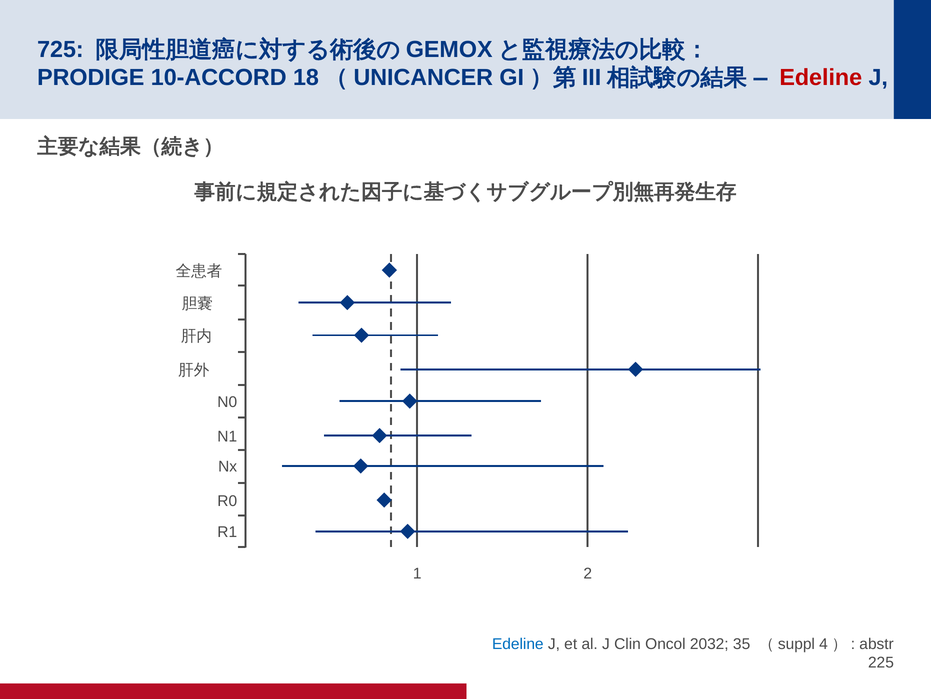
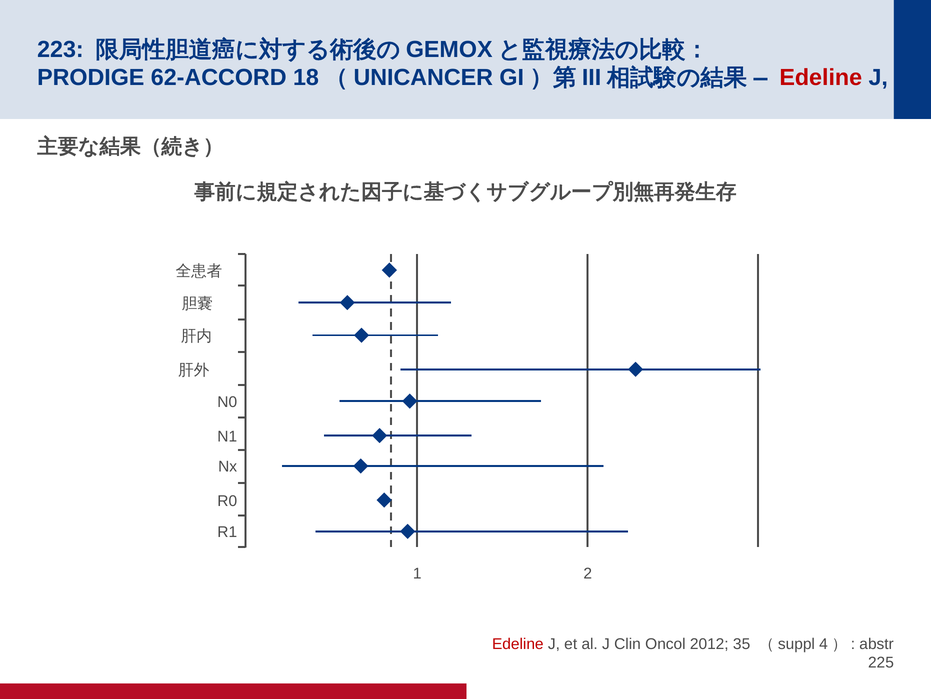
725: 725 -> 223
10-ACCORD: 10-ACCORD -> 62-ACCORD
Edeline at (518, 643) colour: blue -> red
2032: 2032 -> 2012
